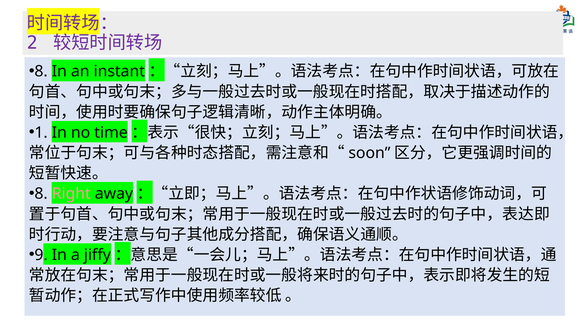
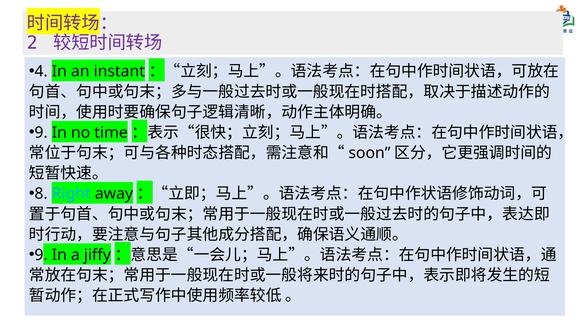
8 at (41, 71): 8 -> 4
1 at (41, 133): 1 -> 9
Right colour: pink -> light blue
